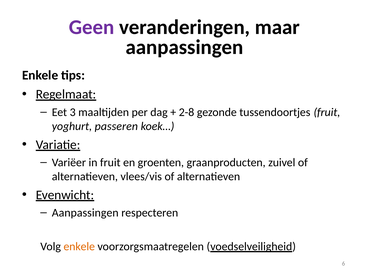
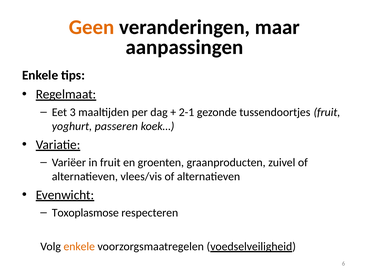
Geen colour: purple -> orange
2-8: 2-8 -> 2-1
Aanpassingen at (85, 212): Aanpassingen -> Toxoplasmose
